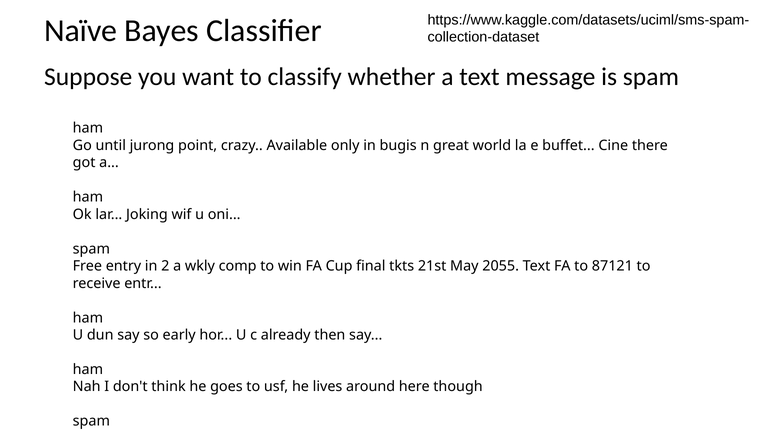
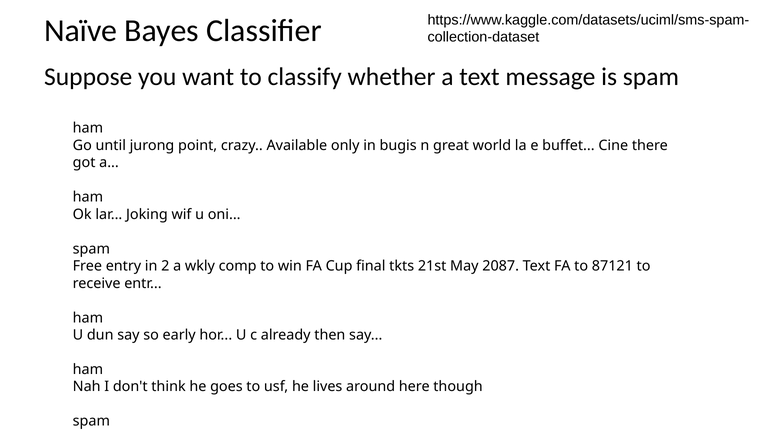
2055: 2055 -> 2087
